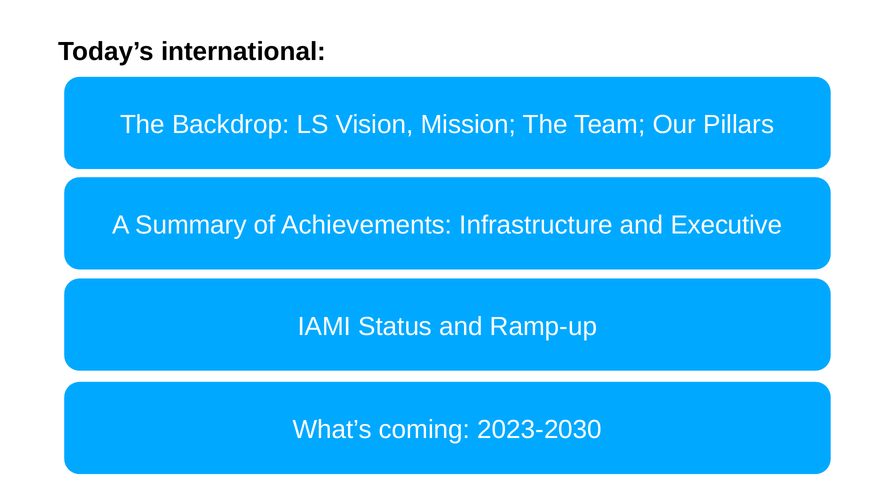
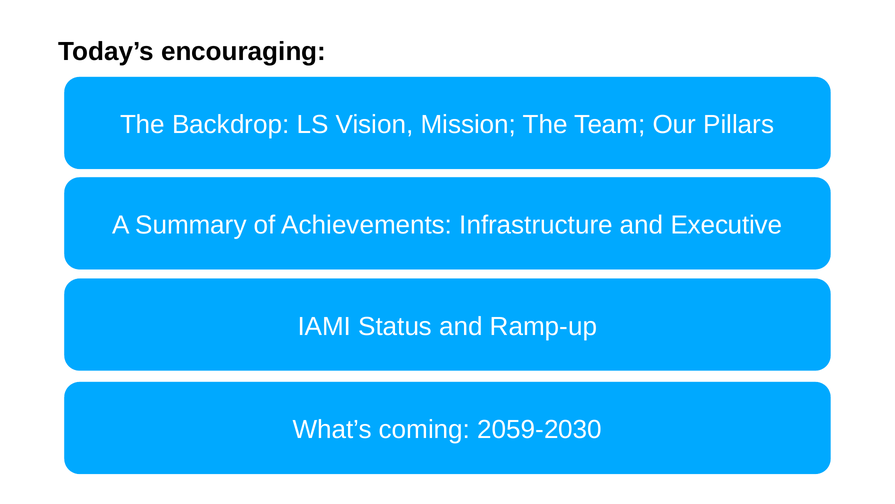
international: international -> encouraging
2023-2030: 2023-2030 -> 2059-2030
